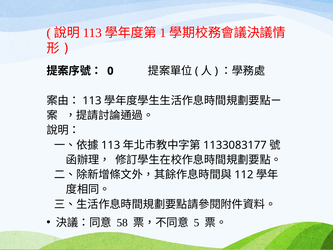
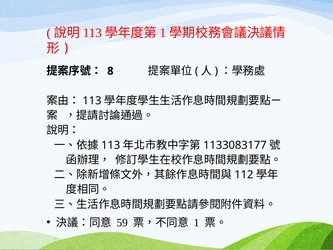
0: 0 -> 8
58: 58 -> 59
5 at (197, 222): 5 -> 1
